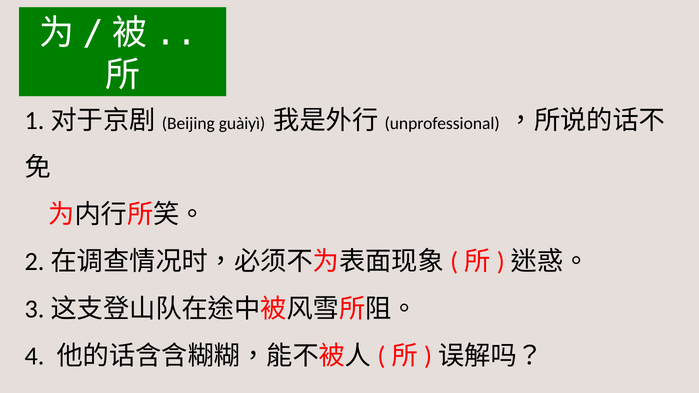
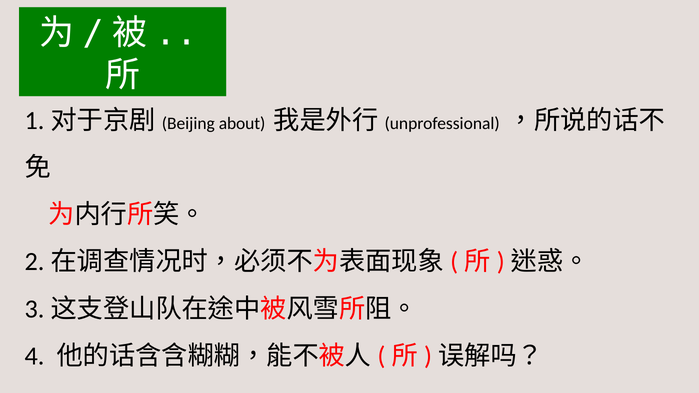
guàiyì: guàiyì -> about
